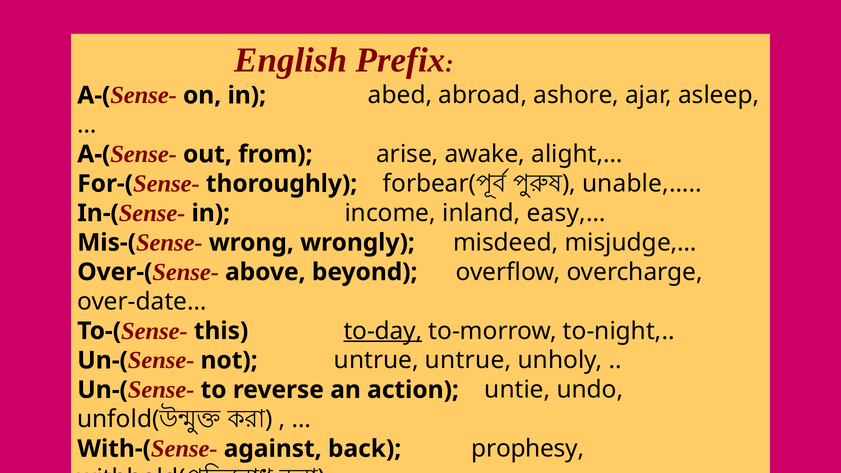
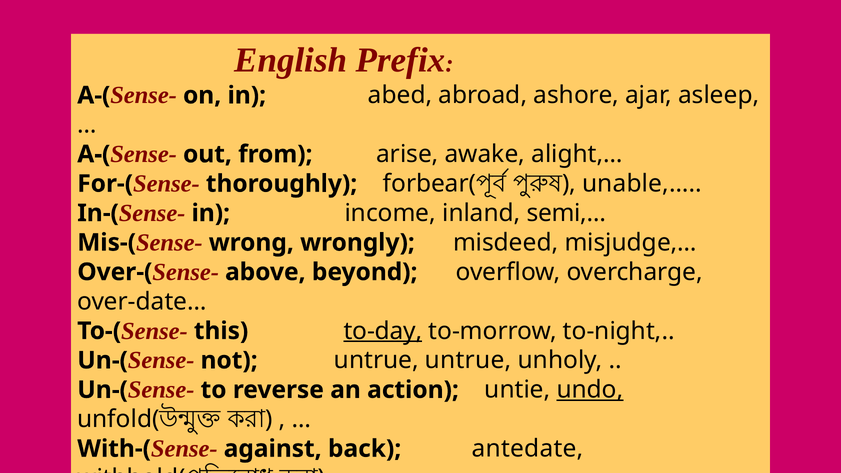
easy,…: easy,… -> semi,…
undo underline: none -> present
prophesy: prophesy -> antedate
